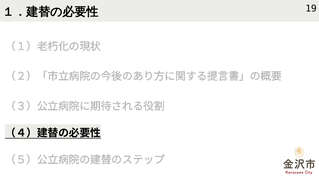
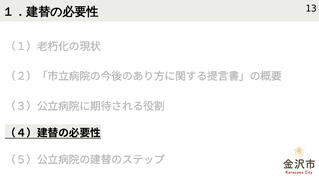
19: 19 -> 13
